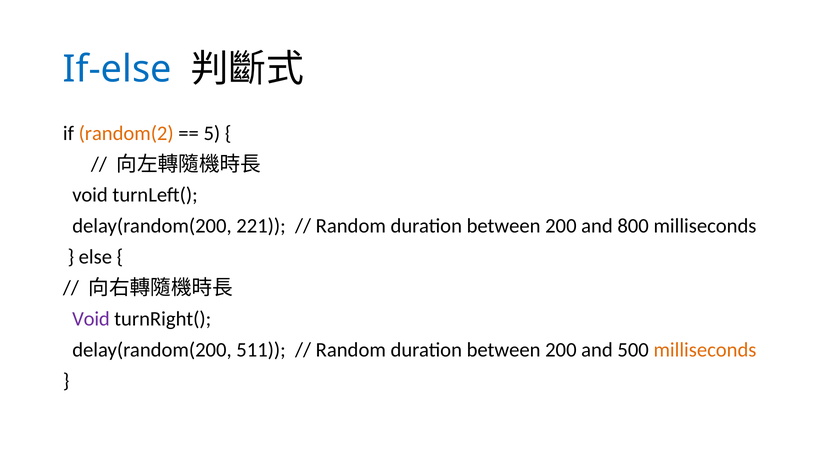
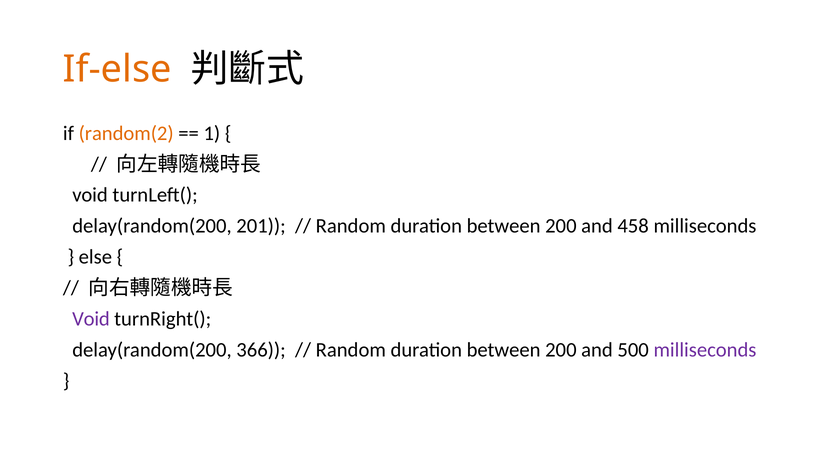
If-else colour: blue -> orange
5: 5 -> 1
221: 221 -> 201
800: 800 -> 458
511: 511 -> 366
milliseconds at (705, 349) colour: orange -> purple
